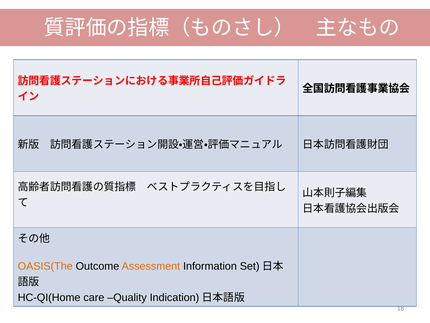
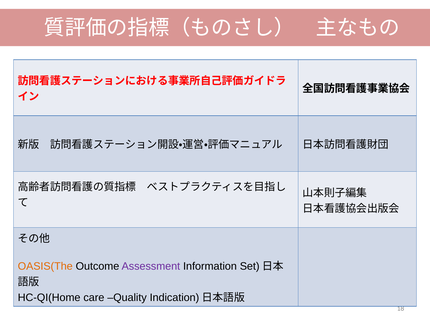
Assessment colour: orange -> purple
